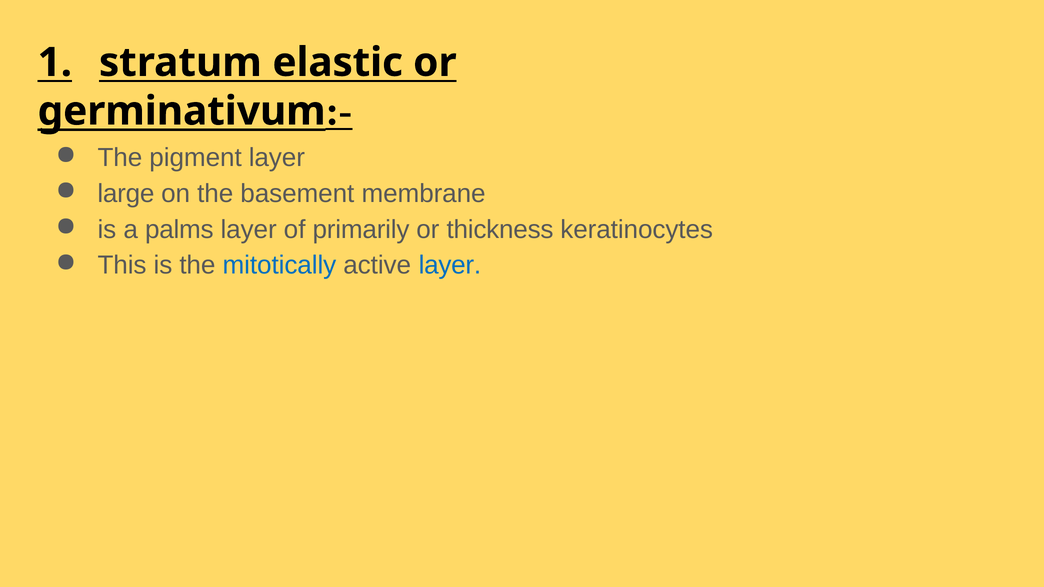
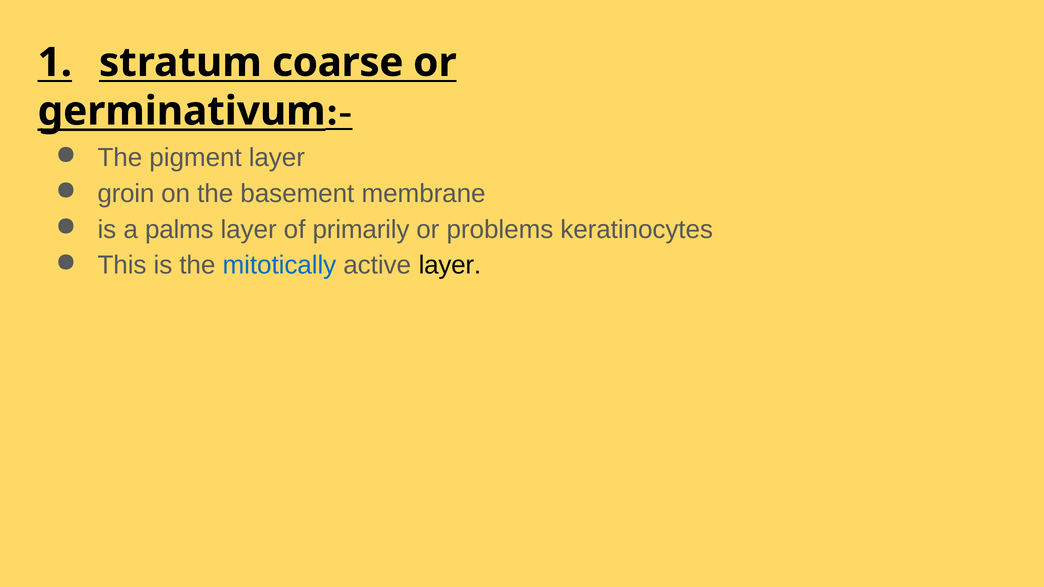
elastic: elastic -> coarse
large: large -> groin
thickness: thickness -> problems
layer at (450, 265) colour: blue -> black
